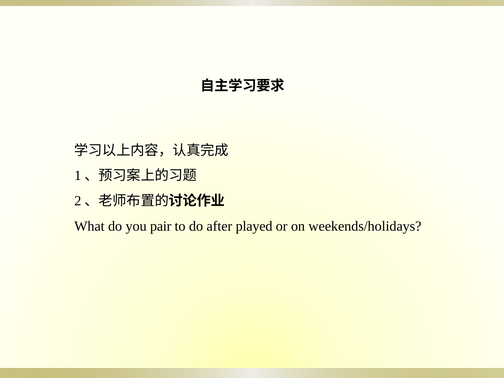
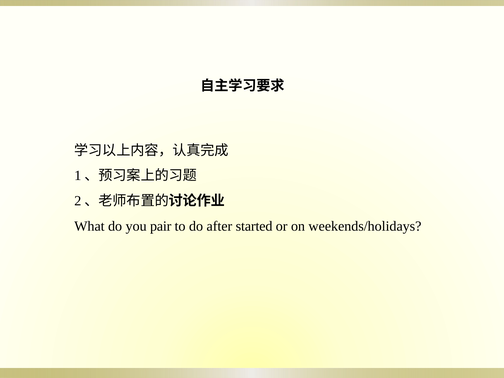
played: played -> started
